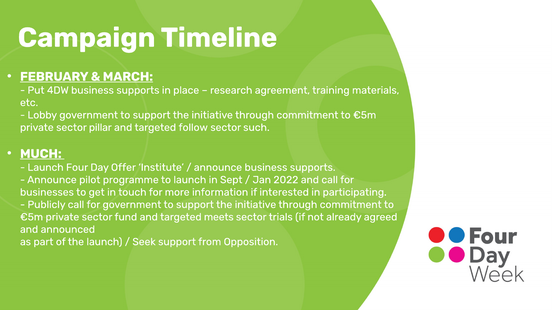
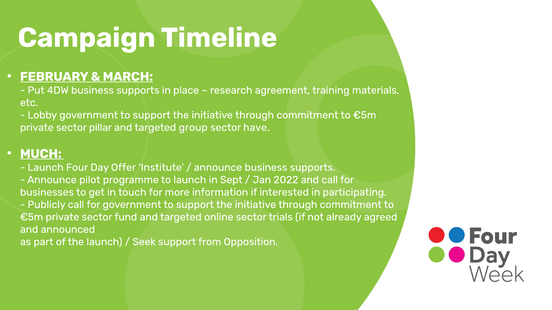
follow: follow -> group
such: such -> have
meets: meets -> online
